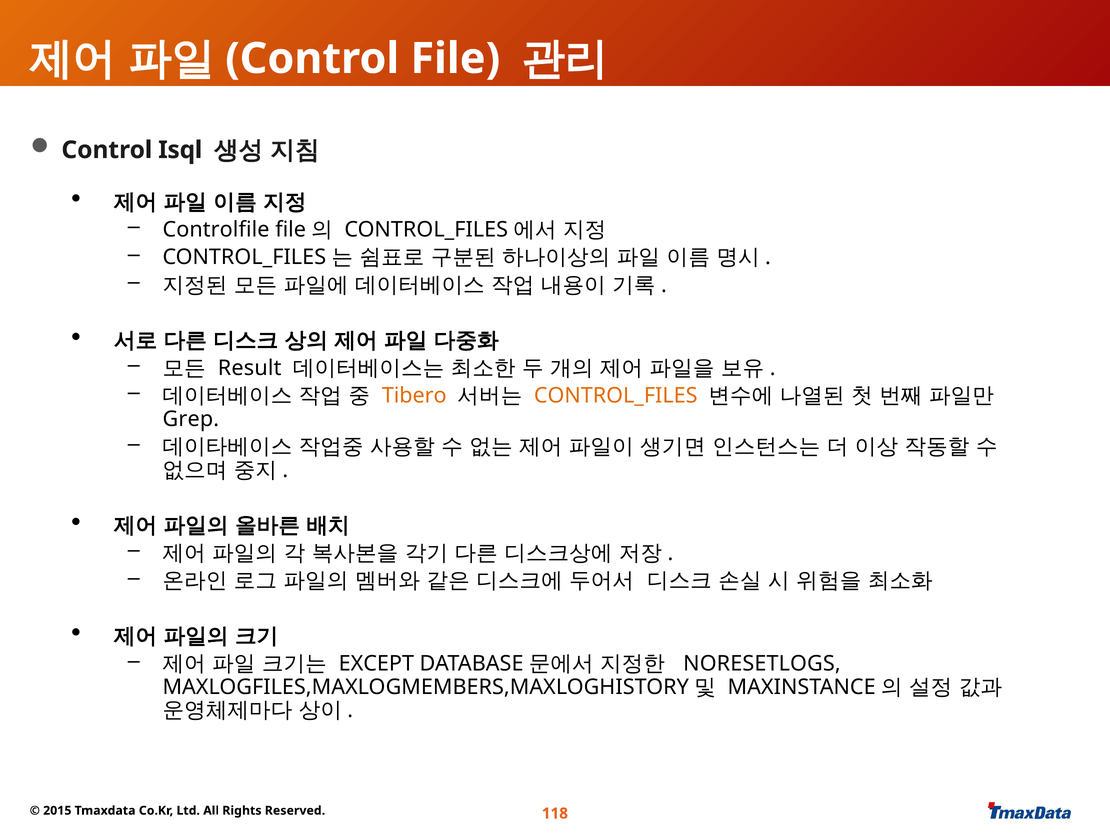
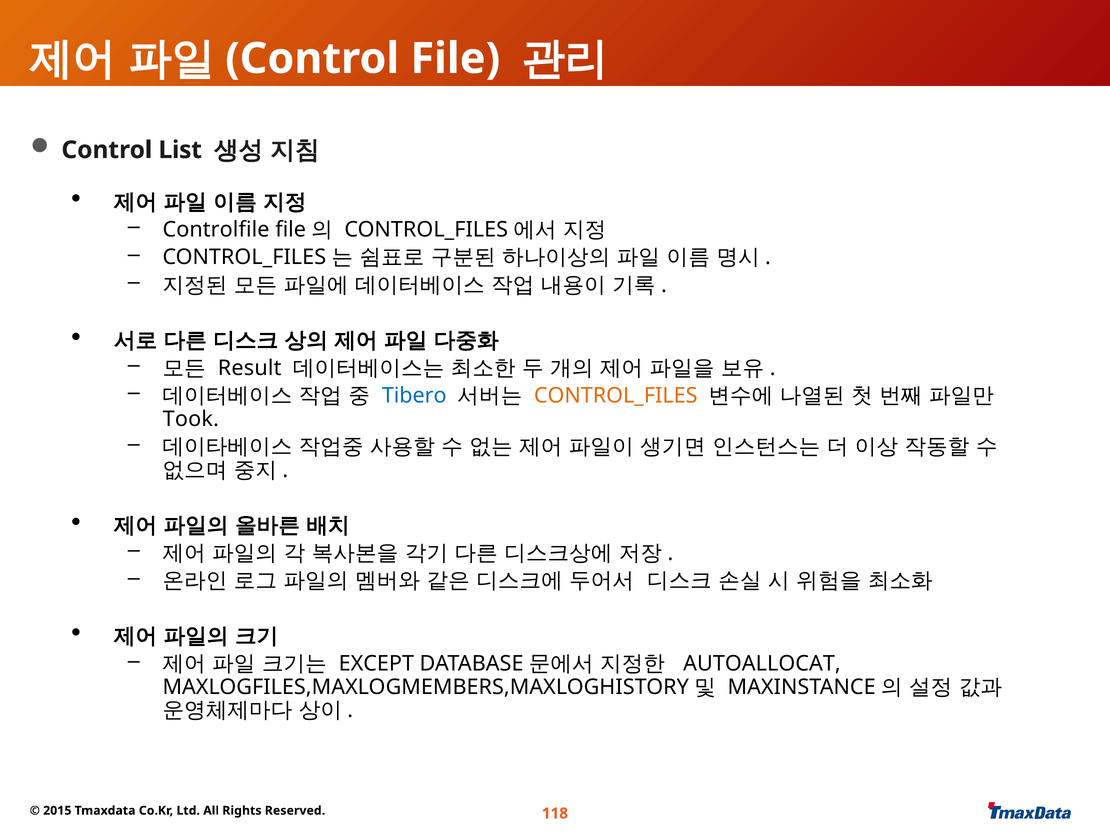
Isql: Isql -> List
Tibero colour: orange -> blue
Grep: Grep -> Took
NORESETLOGS: NORESETLOGS -> AUTOALLOCAT
